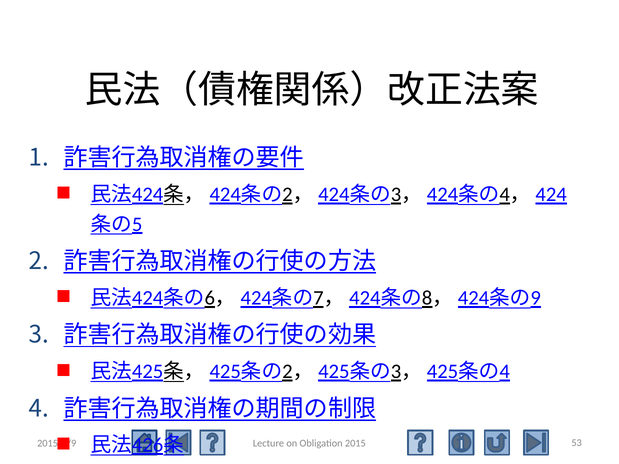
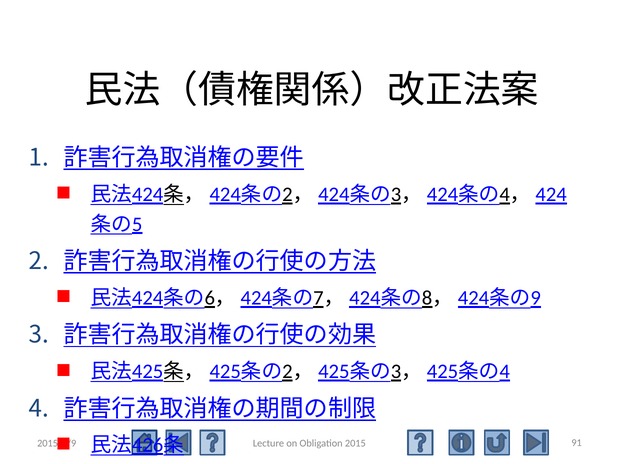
53: 53 -> 91
